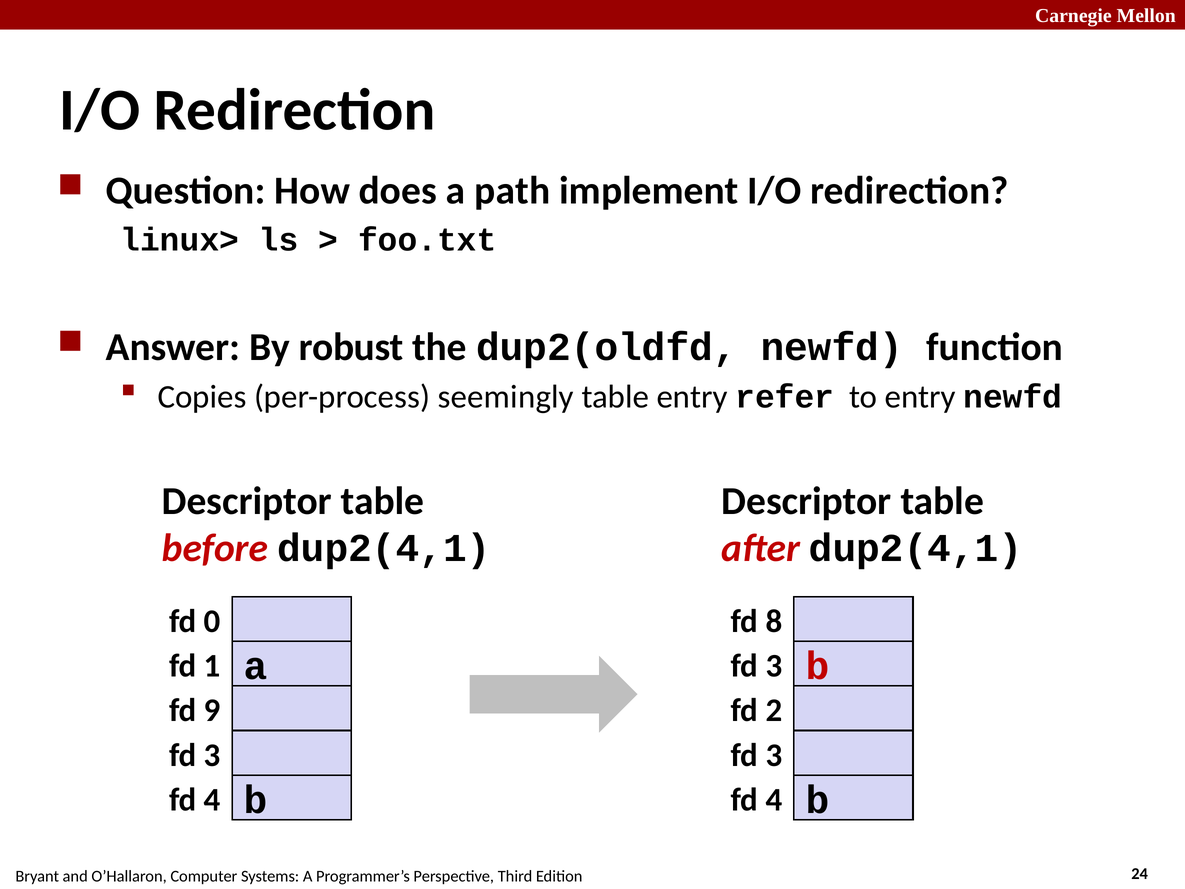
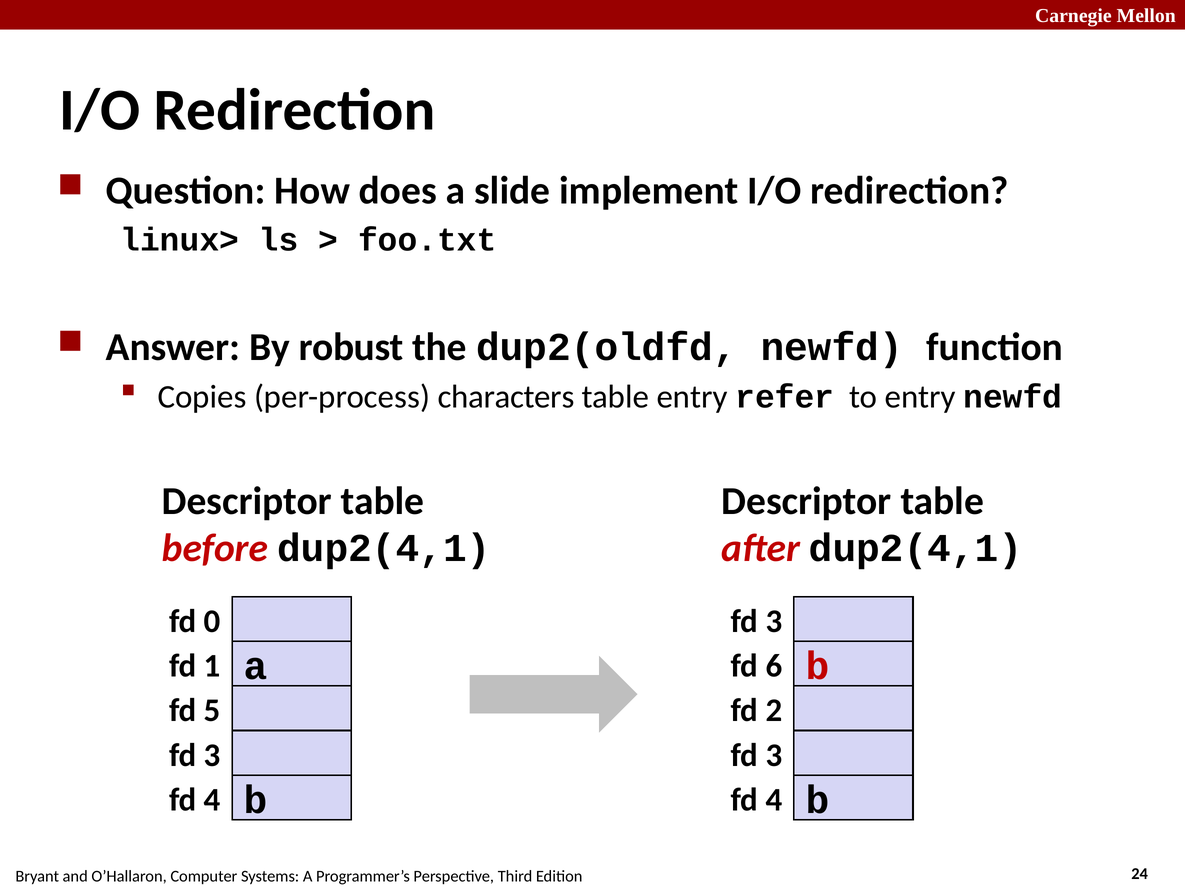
path: path -> slide
seemingly: seemingly -> characters
8 at (774, 621): 8 -> 3
3 at (774, 666): 3 -> 6
9: 9 -> 5
